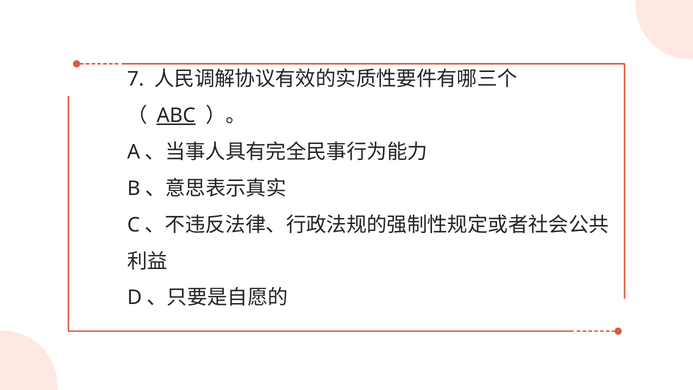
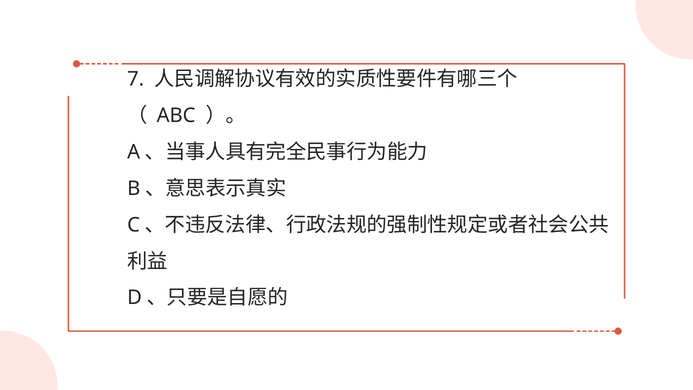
ABC underline: present -> none
